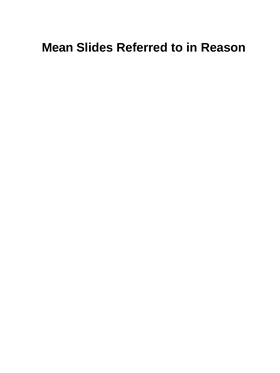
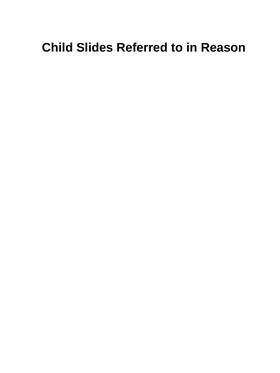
Mean: Mean -> Child
